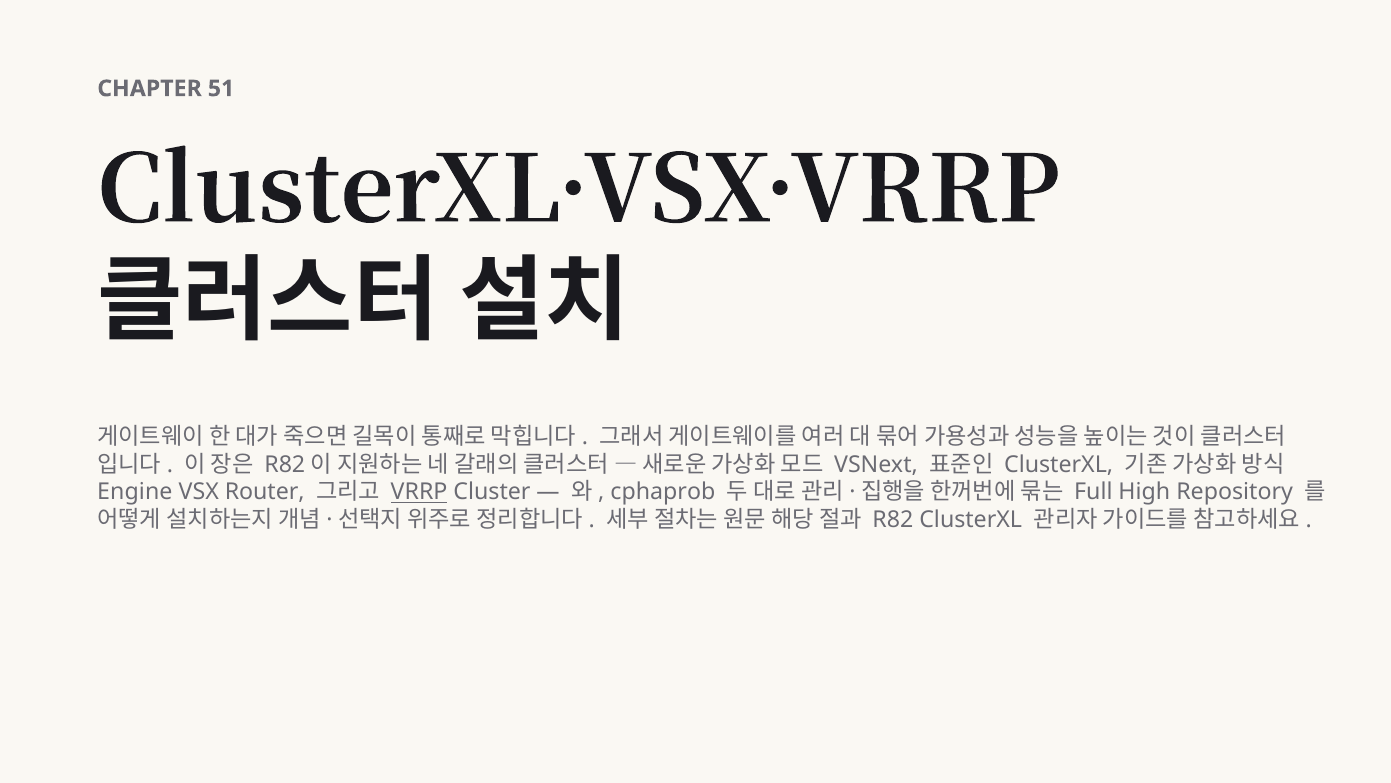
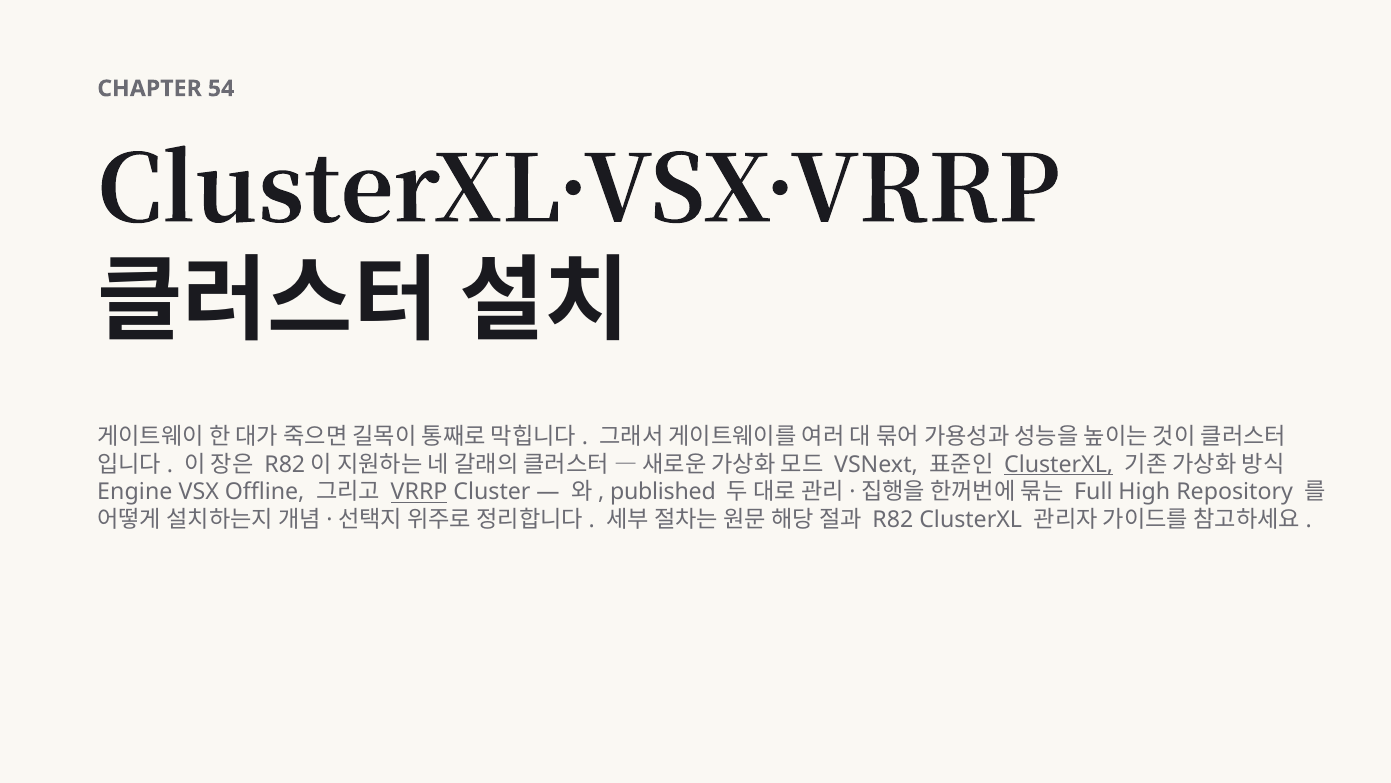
51: 51 -> 54
ClusterXL at (1059, 464) underline: none -> present
Router: Router -> Offline
cphaprob: cphaprob -> published
